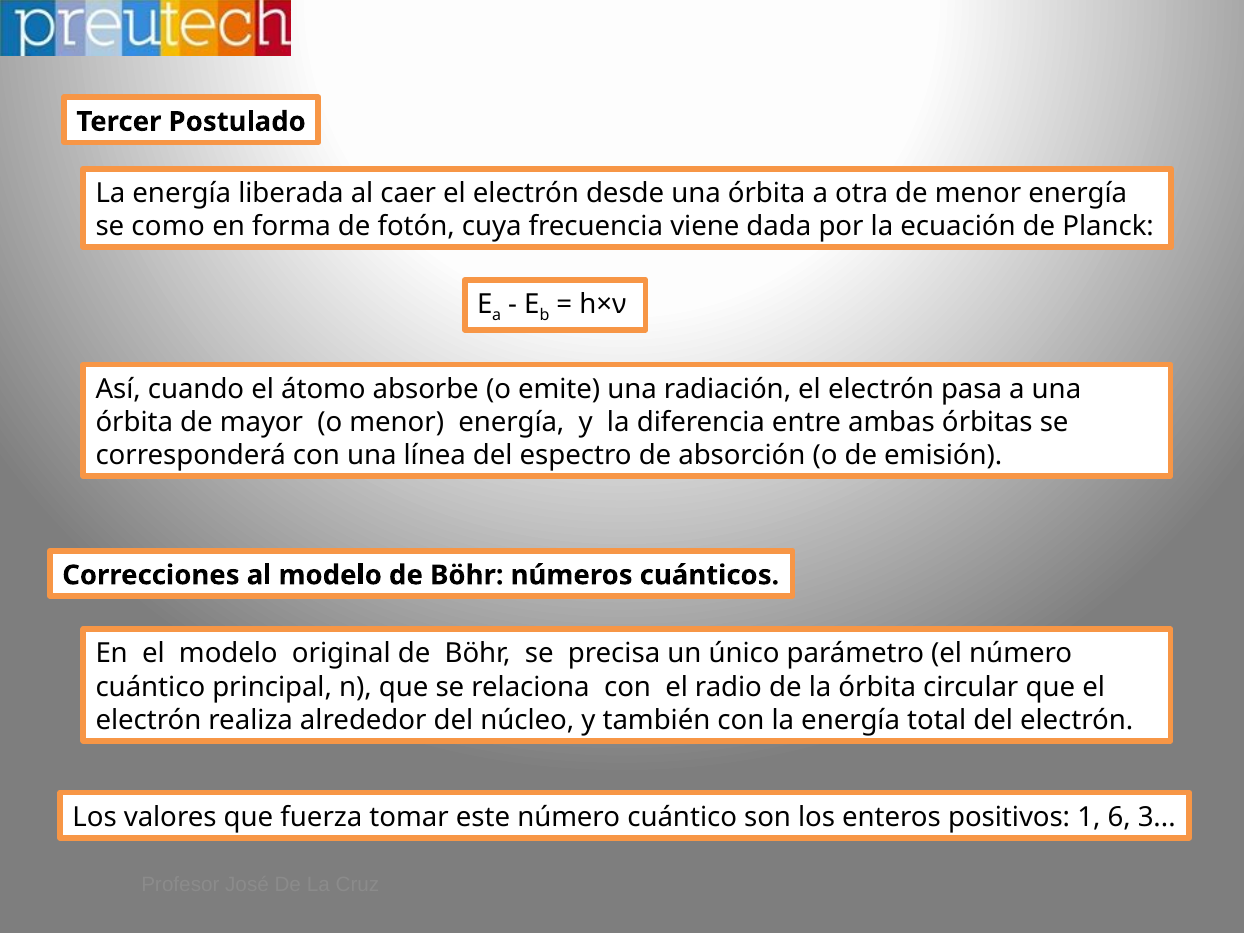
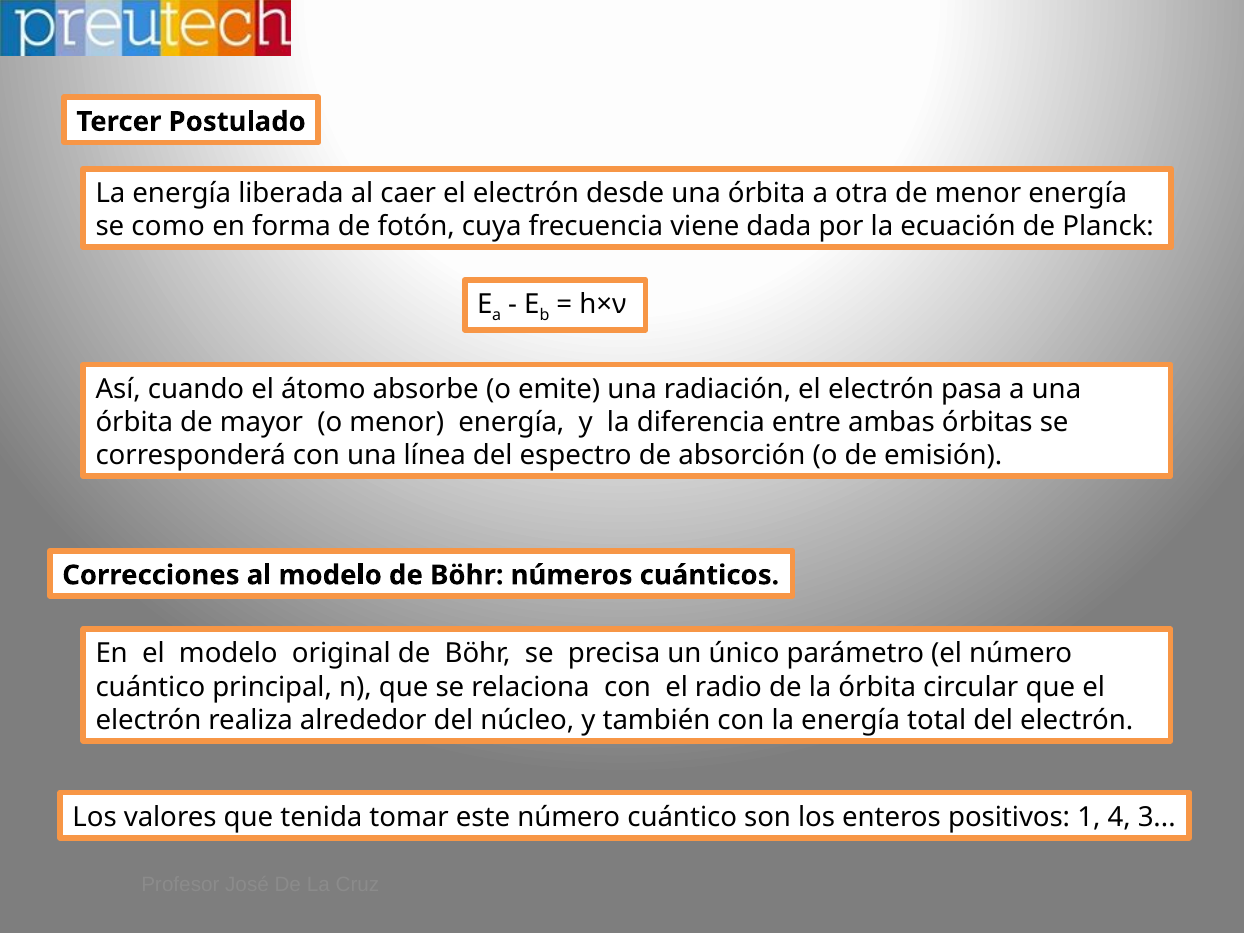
fuerza: fuerza -> tenida
6: 6 -> 4
